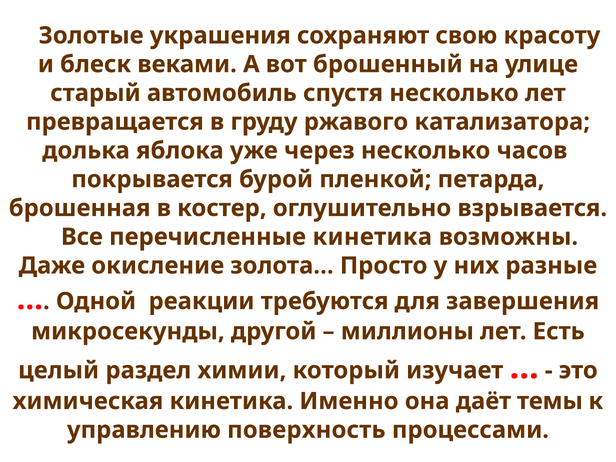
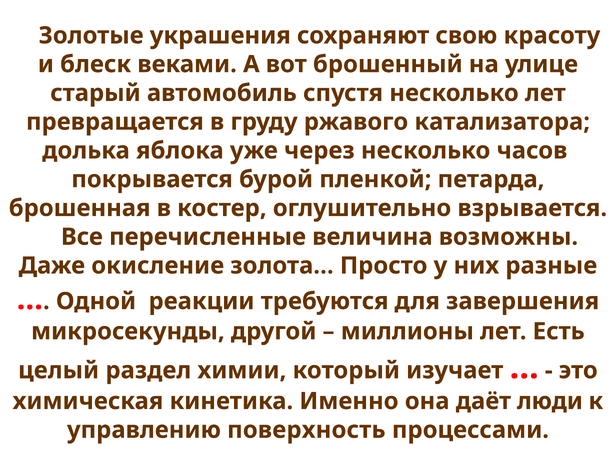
перечисленные кинетика: кинетика -> величина
темы: темы -> люди
